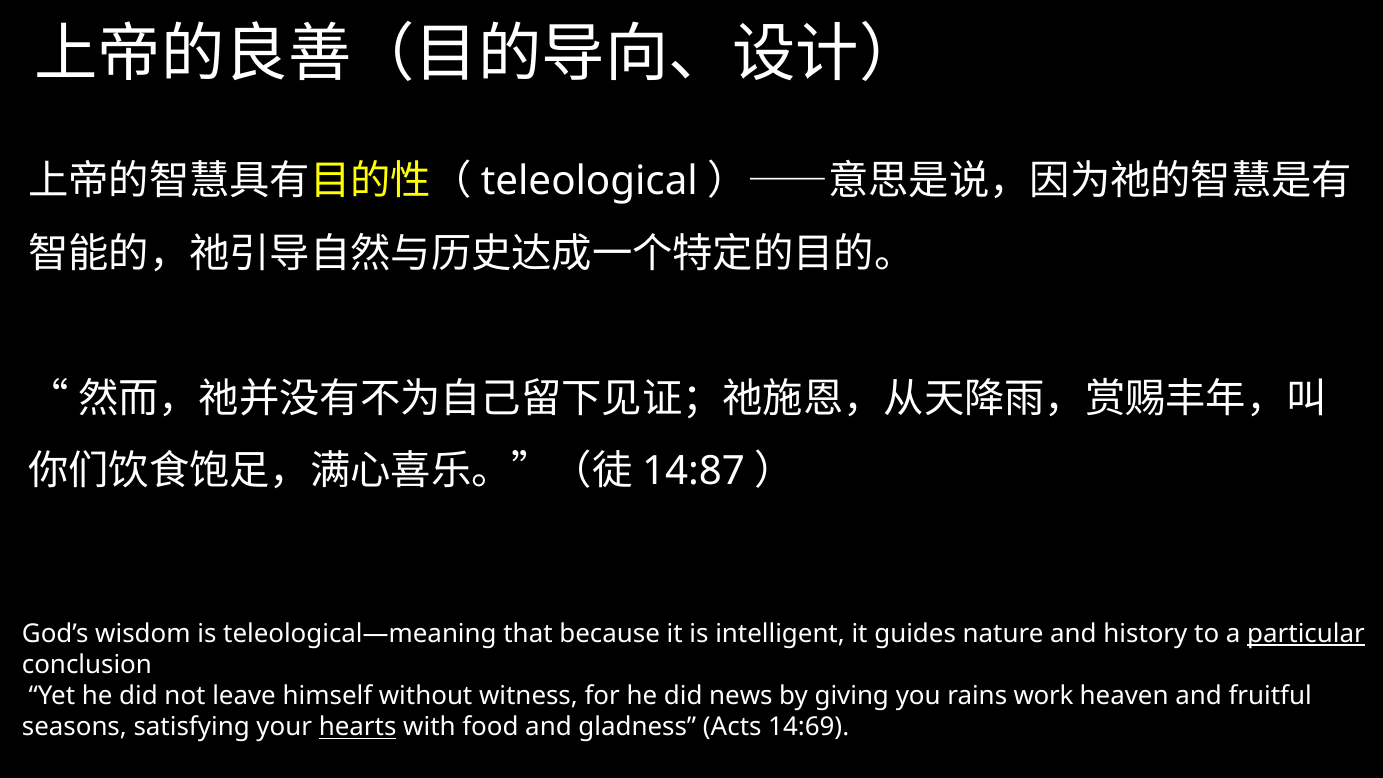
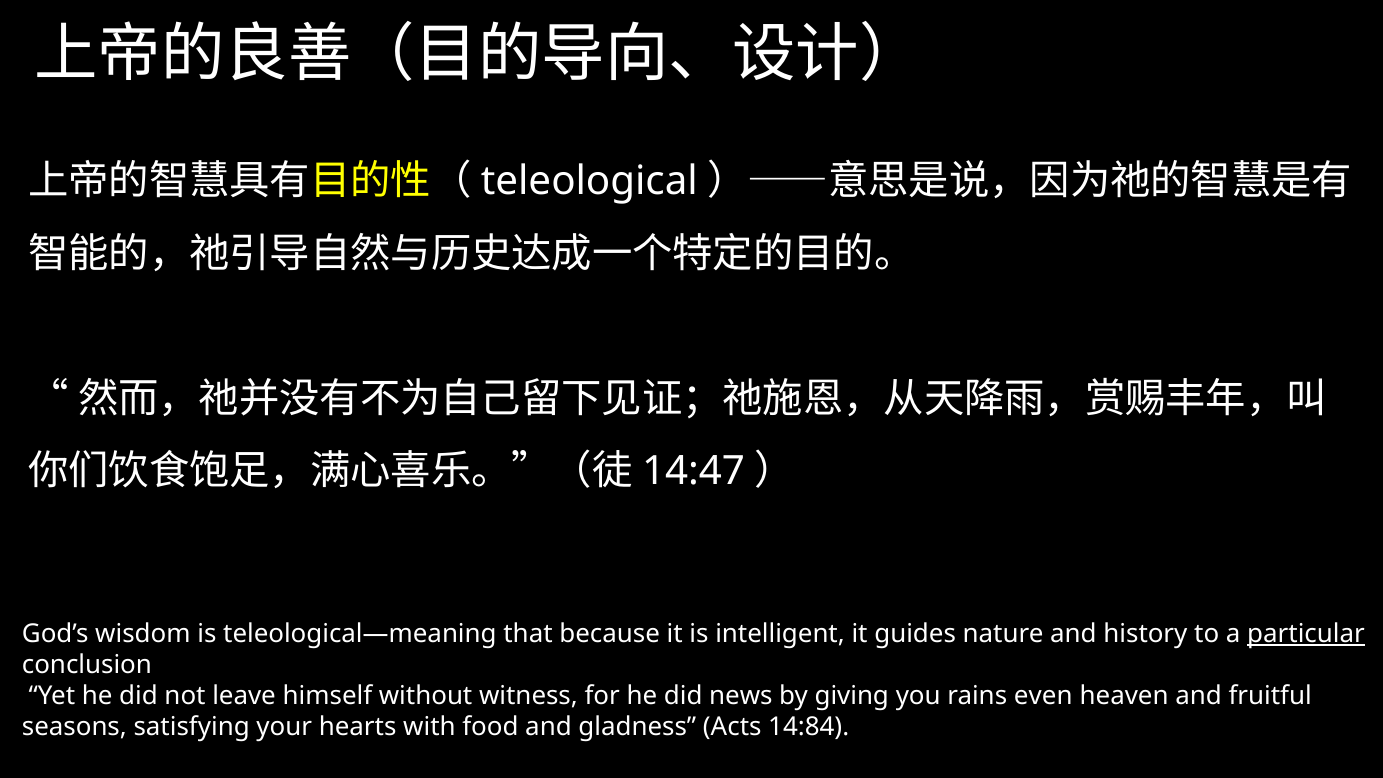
14:87: 14:87 -> 14:47
work: work -> even
hearts underline: present -> none
14:69: 14:69 -> 14:84
